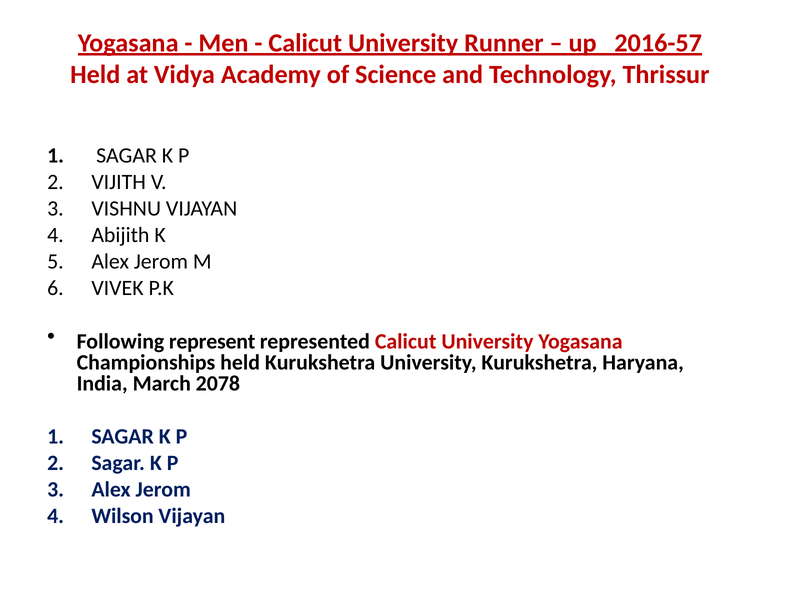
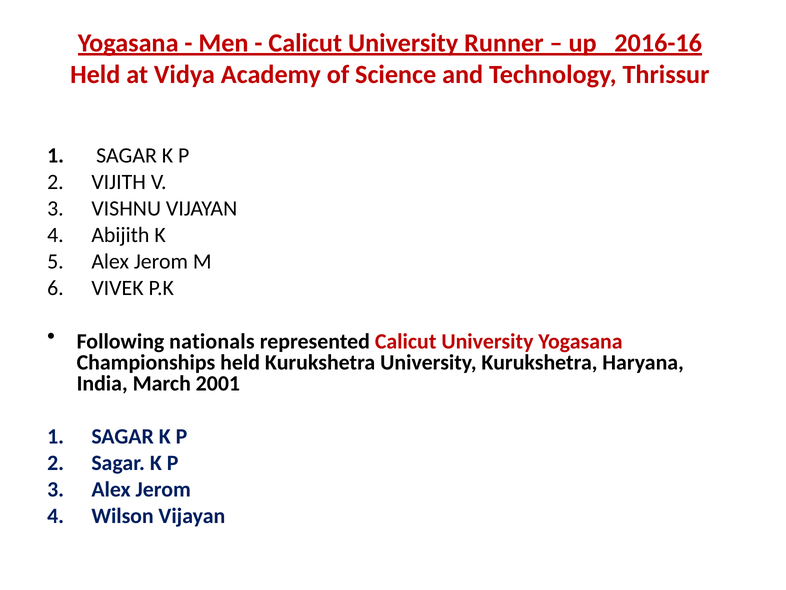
2016-57: 2016-57 -> 2016-16
represent: represent -> nationals
2078: 2078 -> 2001
